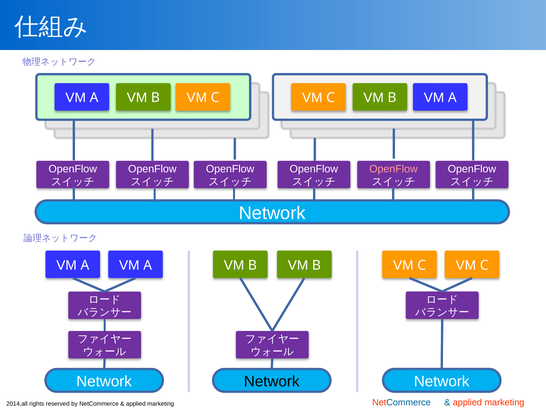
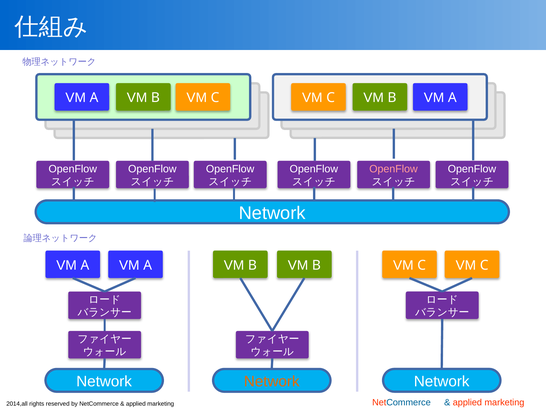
Network at (272, 381) colour: black -> orange
